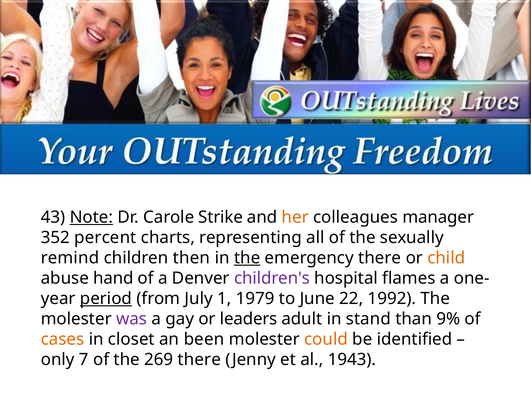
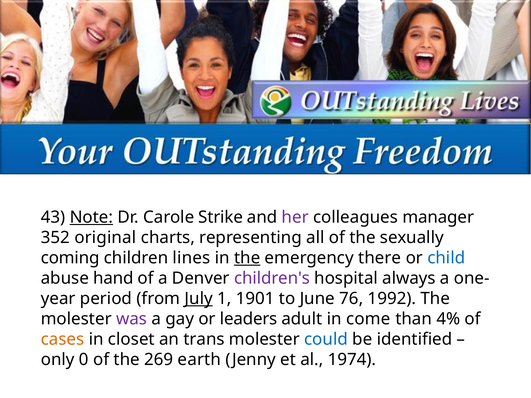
her colour: orange -> purple
percent: percent -> original
remind: remind -> coming
then: then -> lines
child colour: orange -> blue
flames: flames -> always
period underline: present -> none
July underline: none -> present
1979: 1979 -> 1901
22: 22 -> 76
stand: stand -> come
9%: 9% -> 4%
been: been -> trans
could colour: orange -> blue
7: 7 -> 0
269 there: there -> earth
1943: 1943 -> 1974
